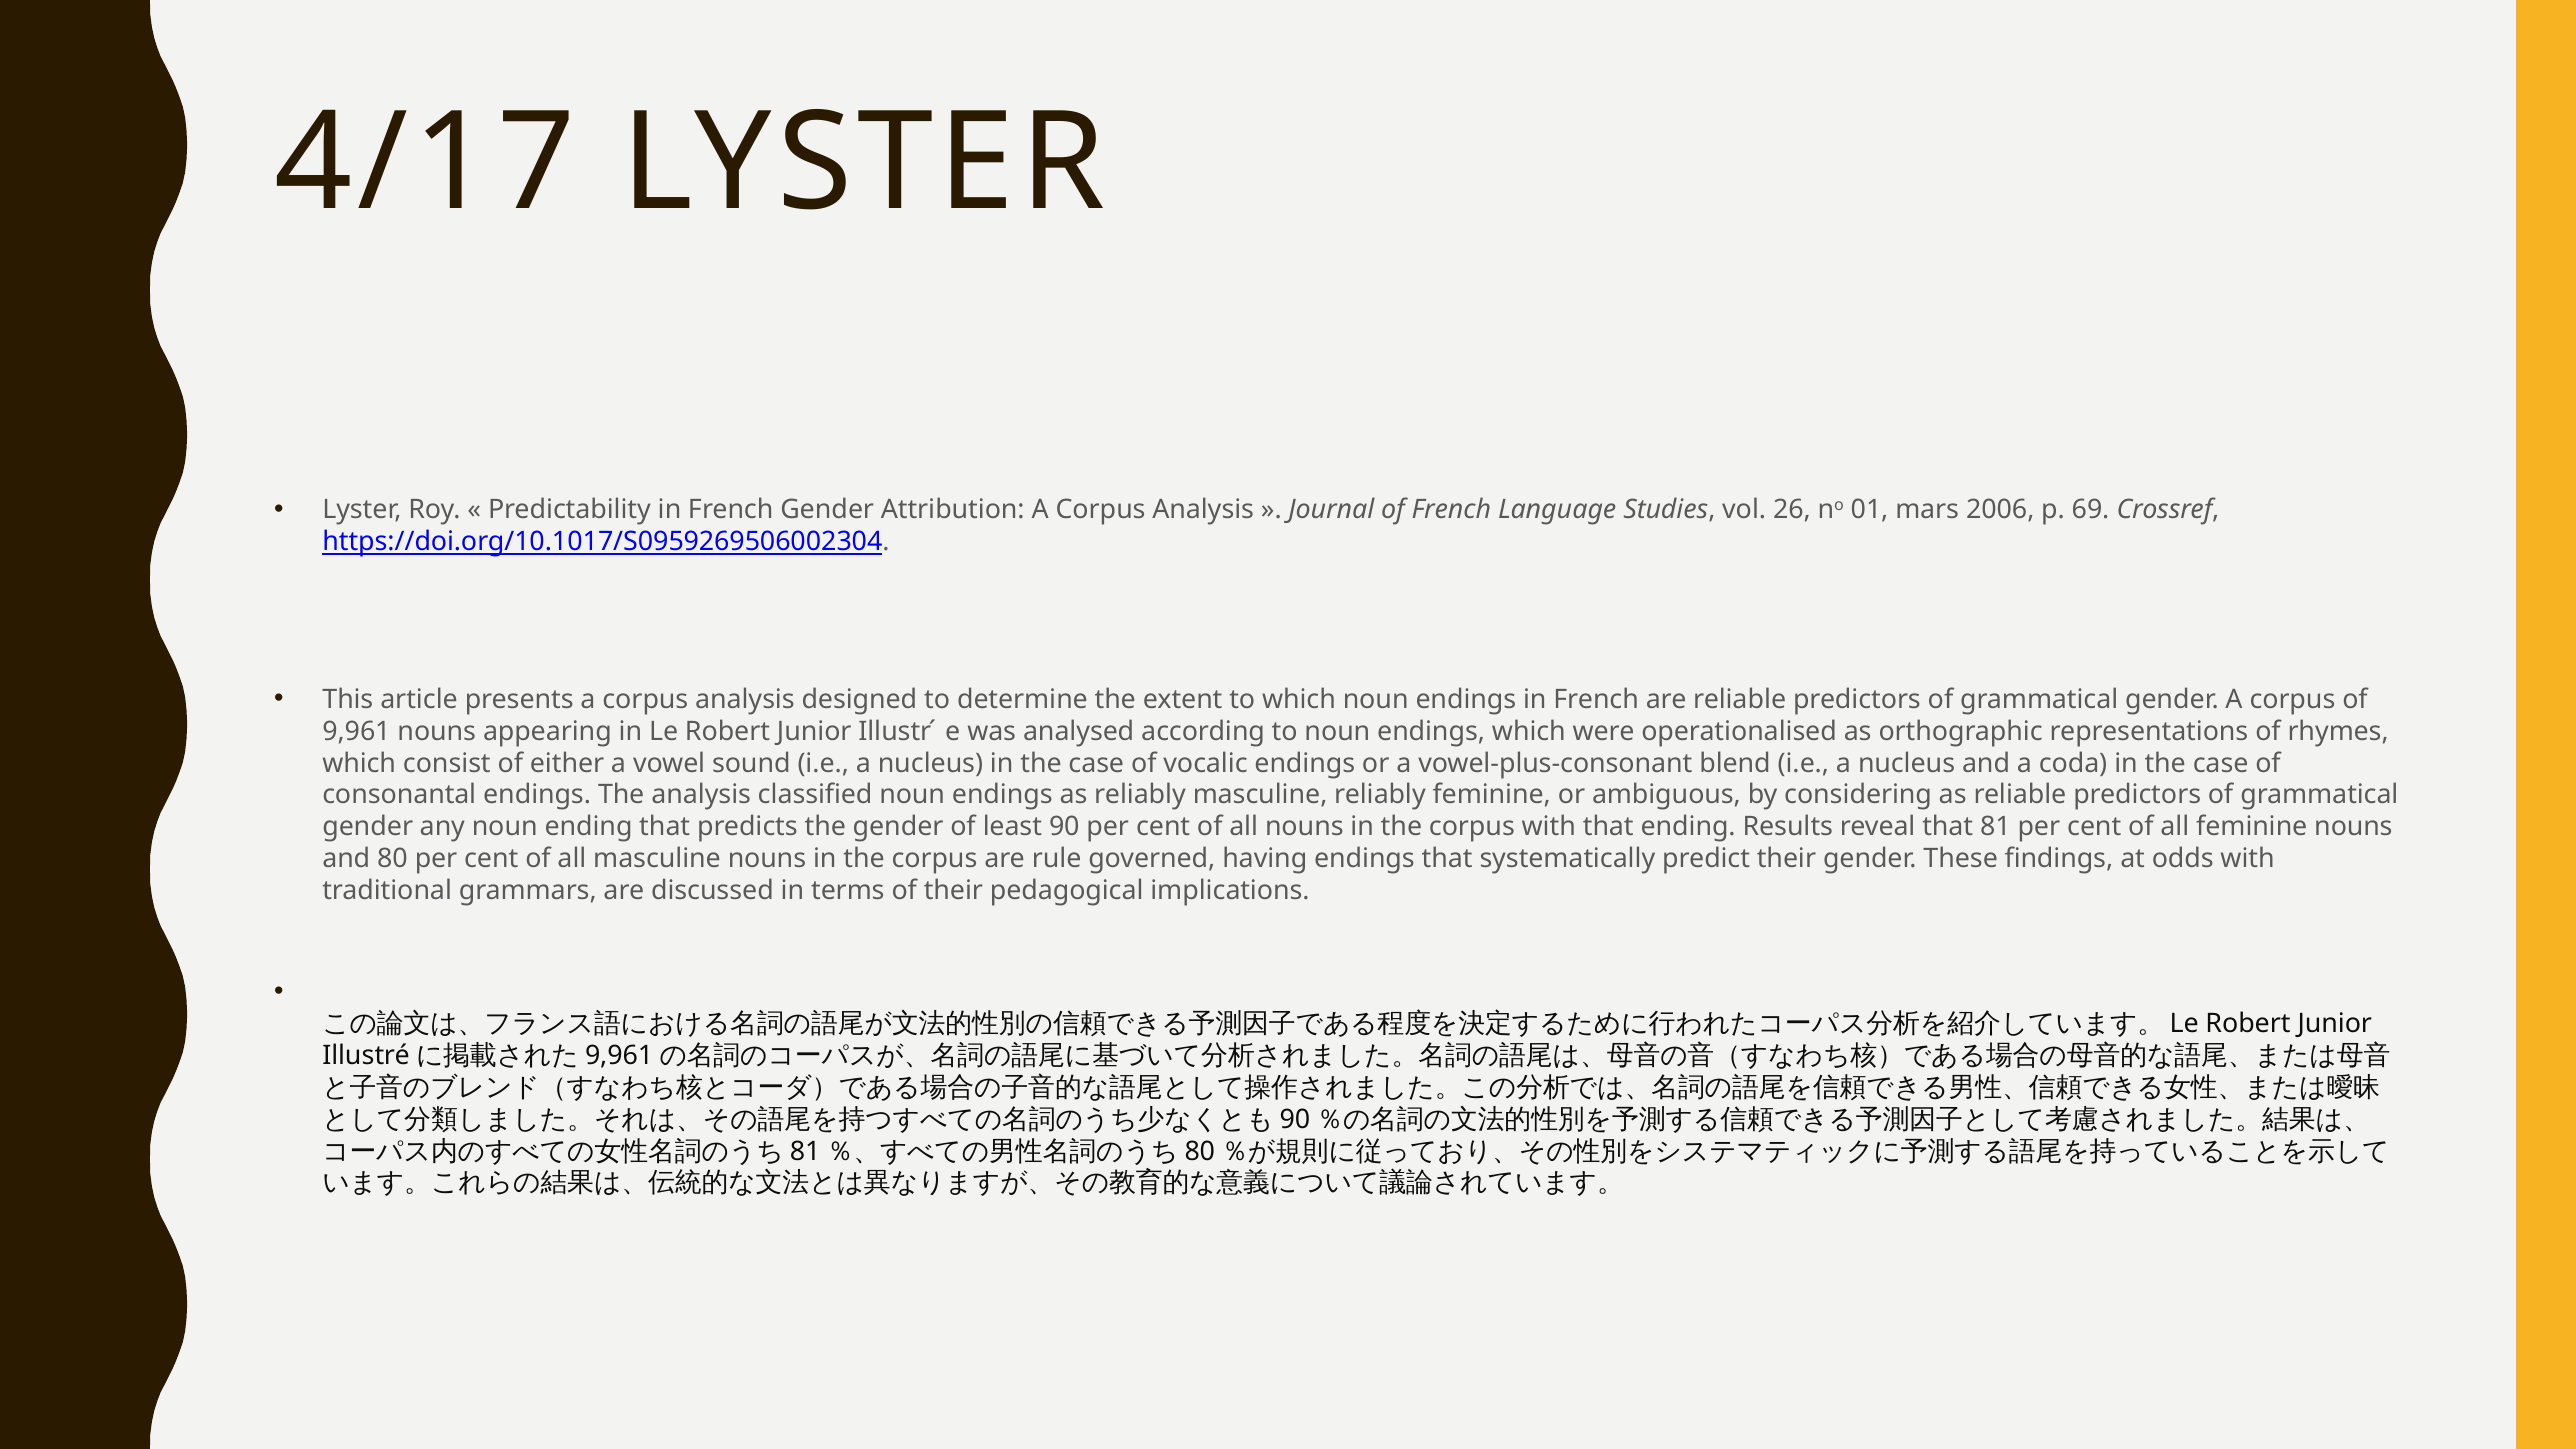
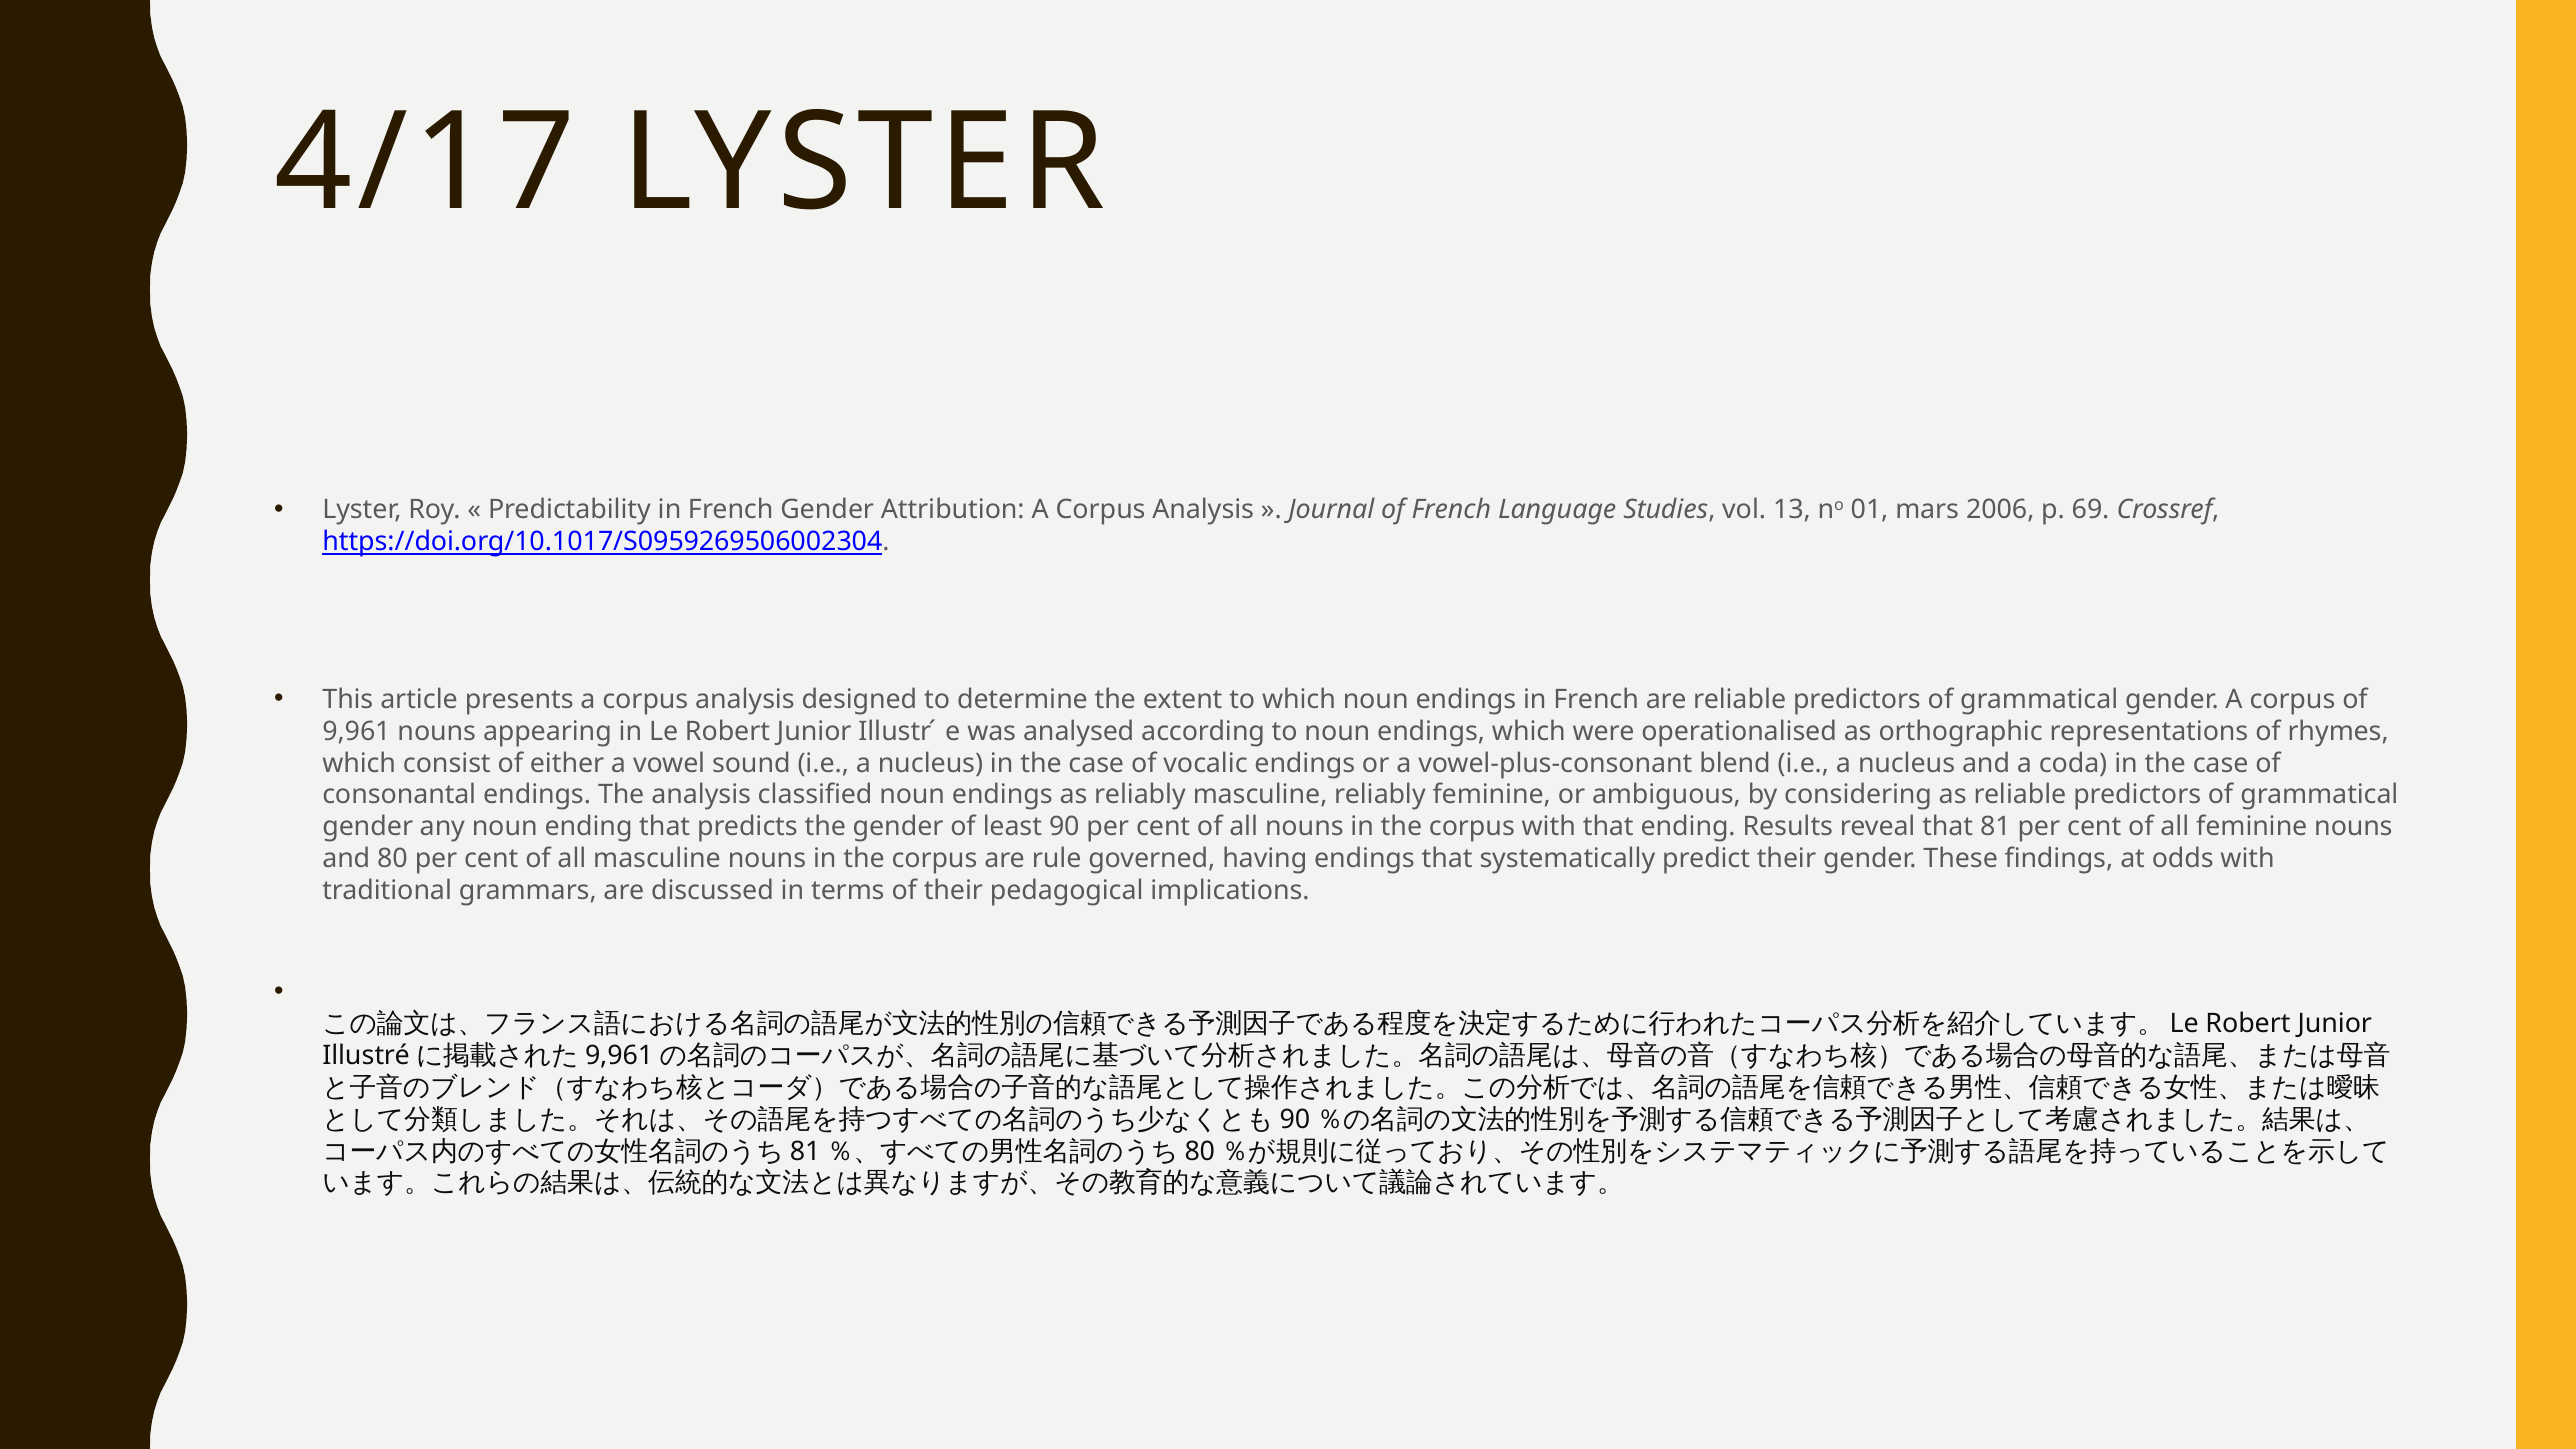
26: 26 -> 13
